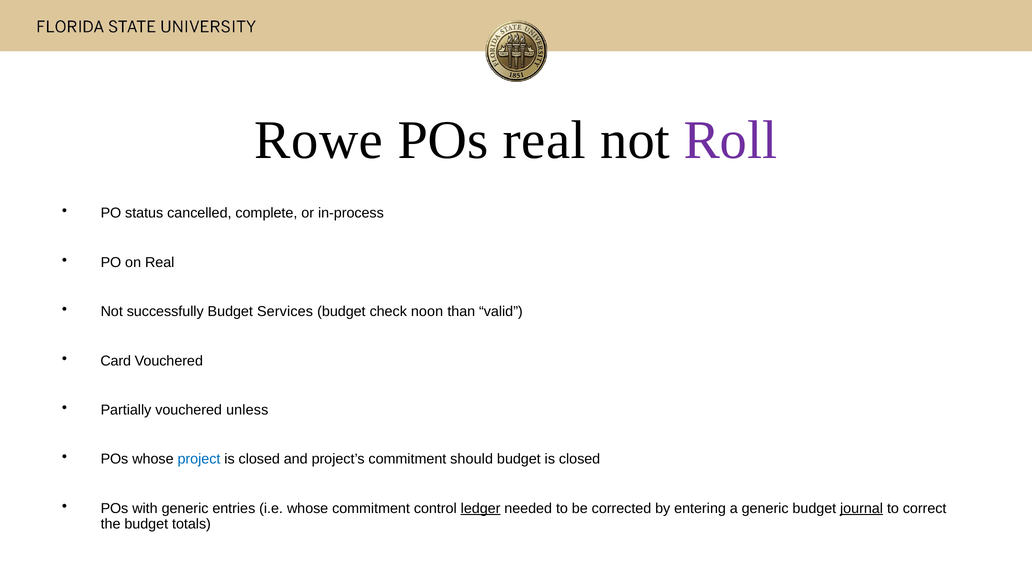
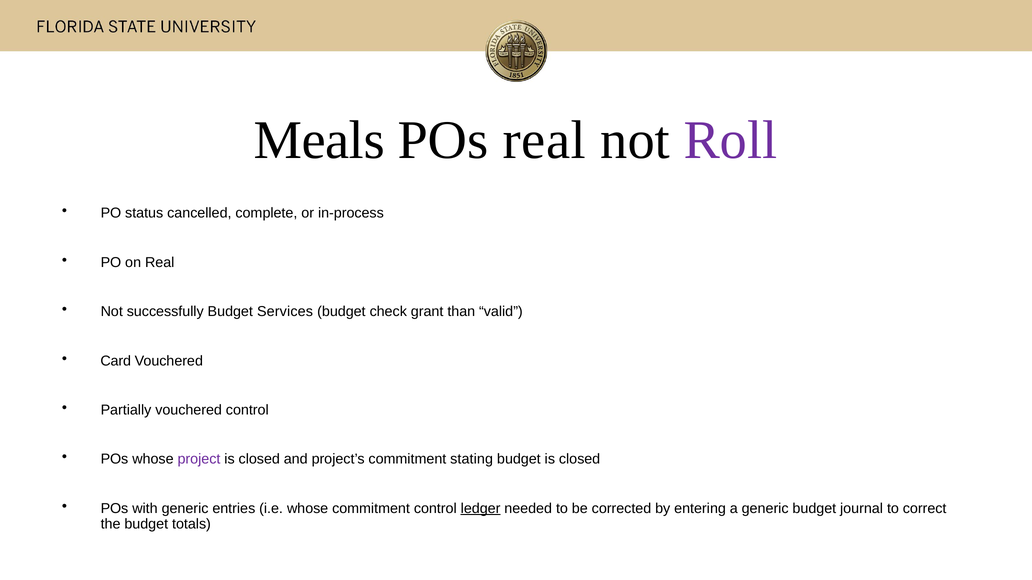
Rowe: Rowe -> Meals
noon: noon -> grant
vouchered unless: unless -> control
project colour: blue -> purple
should: should -> stating
journal underline: present -> none
